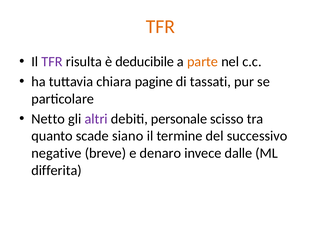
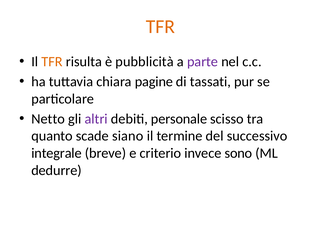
TFR at (52, 62) colour: purple -> orange
deducibile: deducibile -> pubblicità
parte colour: orange -> purple
negative: negative -> integrale
denaro: denaro -> criterio
dalle: dalle -> sono
differita: differita -> dedurre
